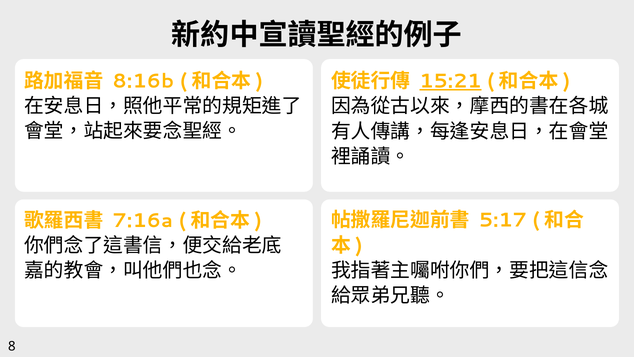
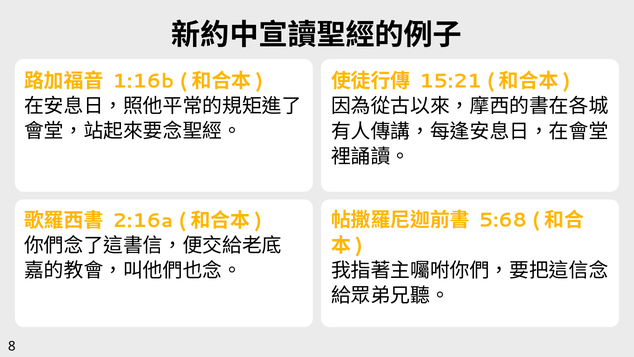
8:16b: 8:16b -> 1:16b
15:21 underline: present -> none
7:16a: 7:16a -> 2:16a
5:17: 5:17 -> 5:68
